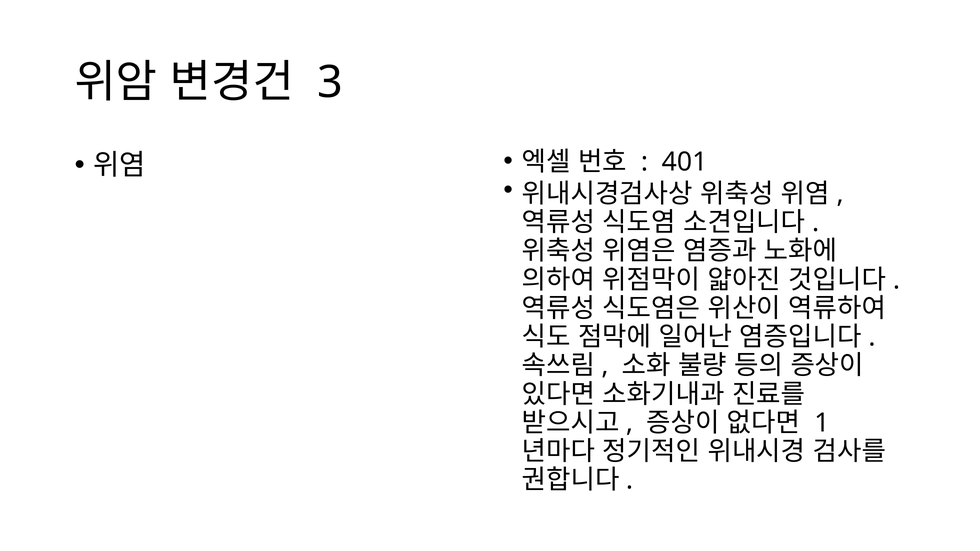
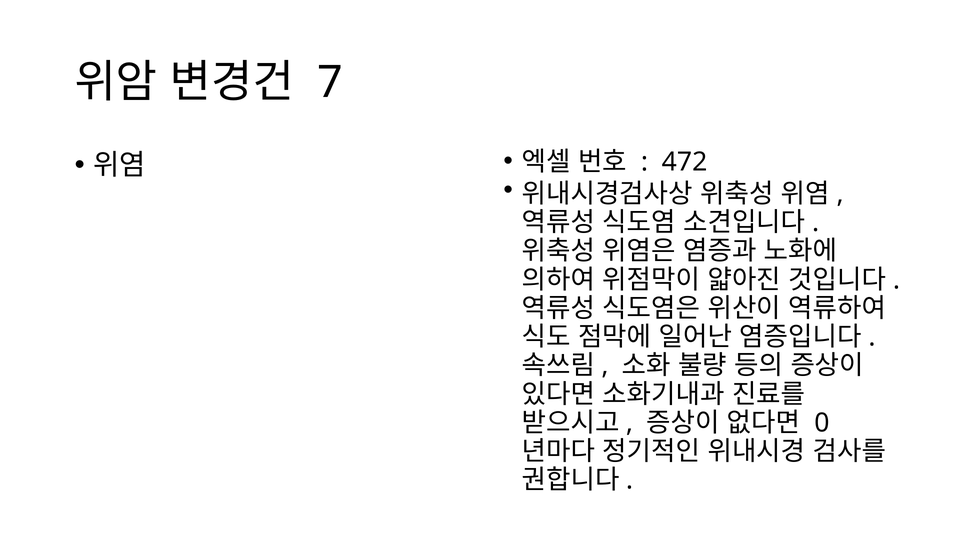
3: 3 -> 7
401: 401 -> 472
1: 1 -> 0
